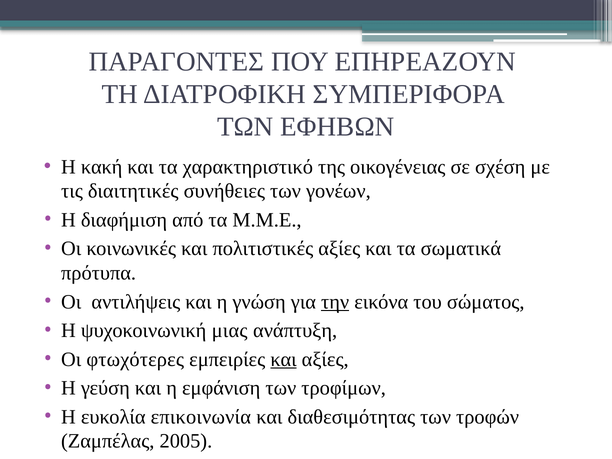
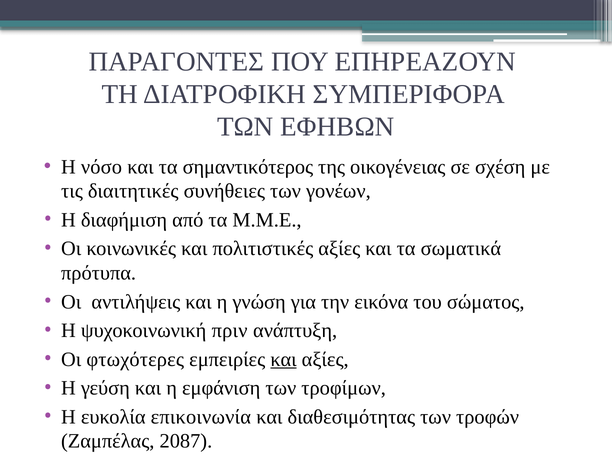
κακή: κακή -> νόσο
χαρακτηριστικό: χαρακτηριστικό -> σημαντικότερος
την underline: present -> none
μιας: μιας -> πριν
2005: 2005 -> 2087
